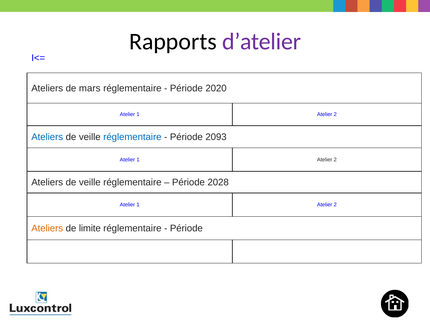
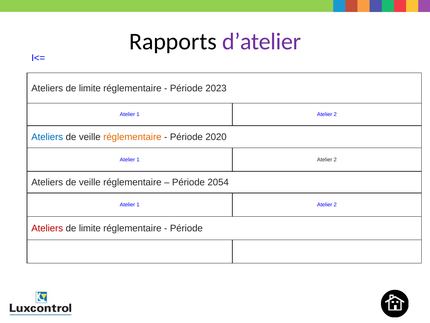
mars at (90, 88): mars -> limite
2020: 2020 -> 2023
réglementaire at (132, 137) colour: blue -> orange
2093: 2093 -> 2020
2028: 2028 -> 2054
Ateliers at (47, 228) colour: orange -> red
